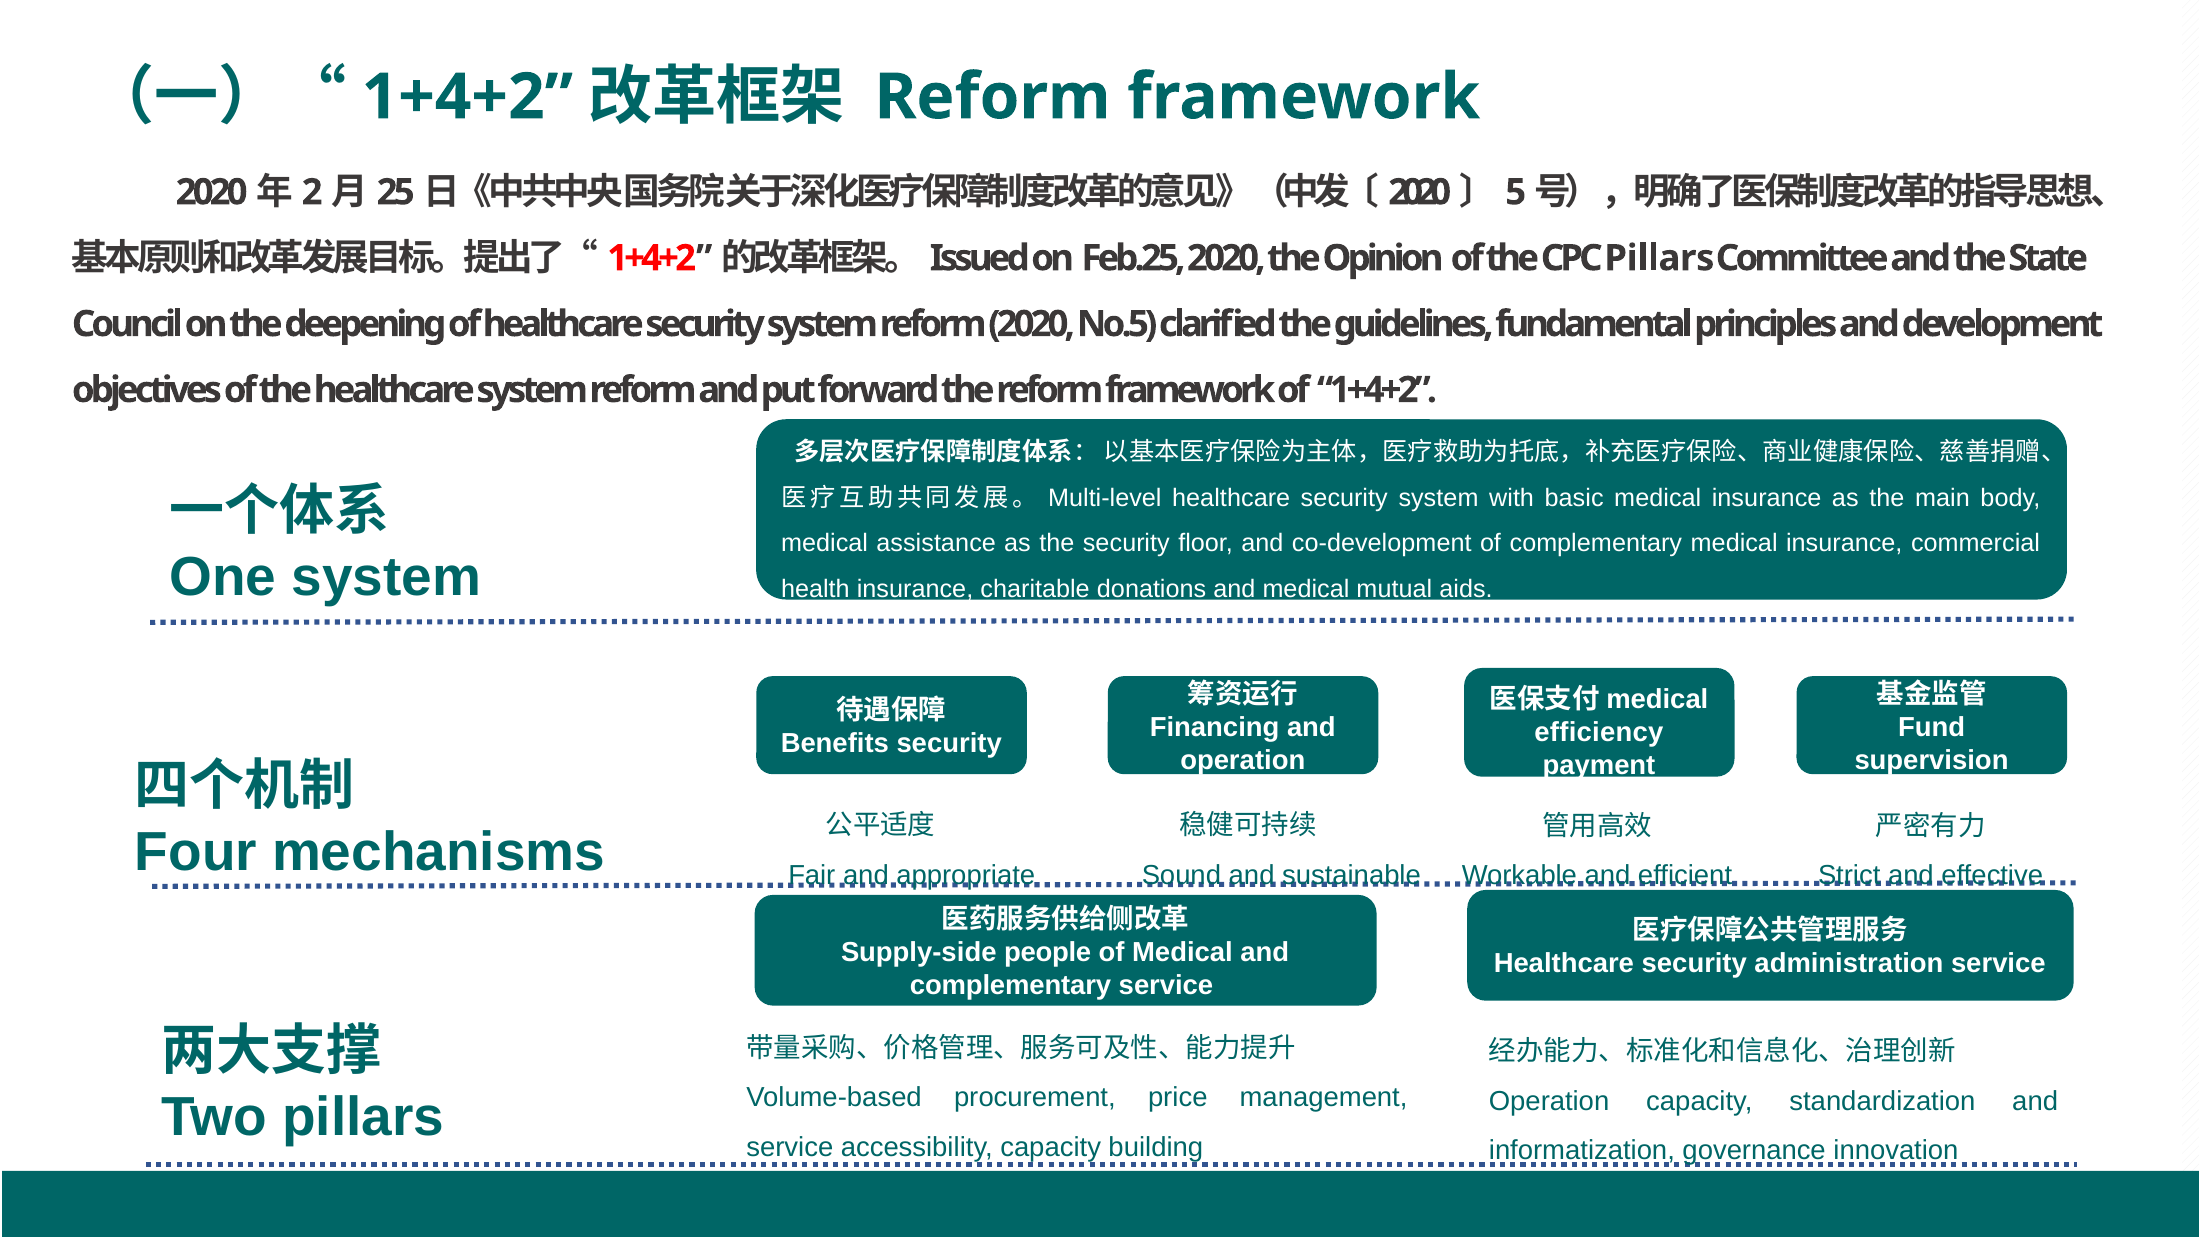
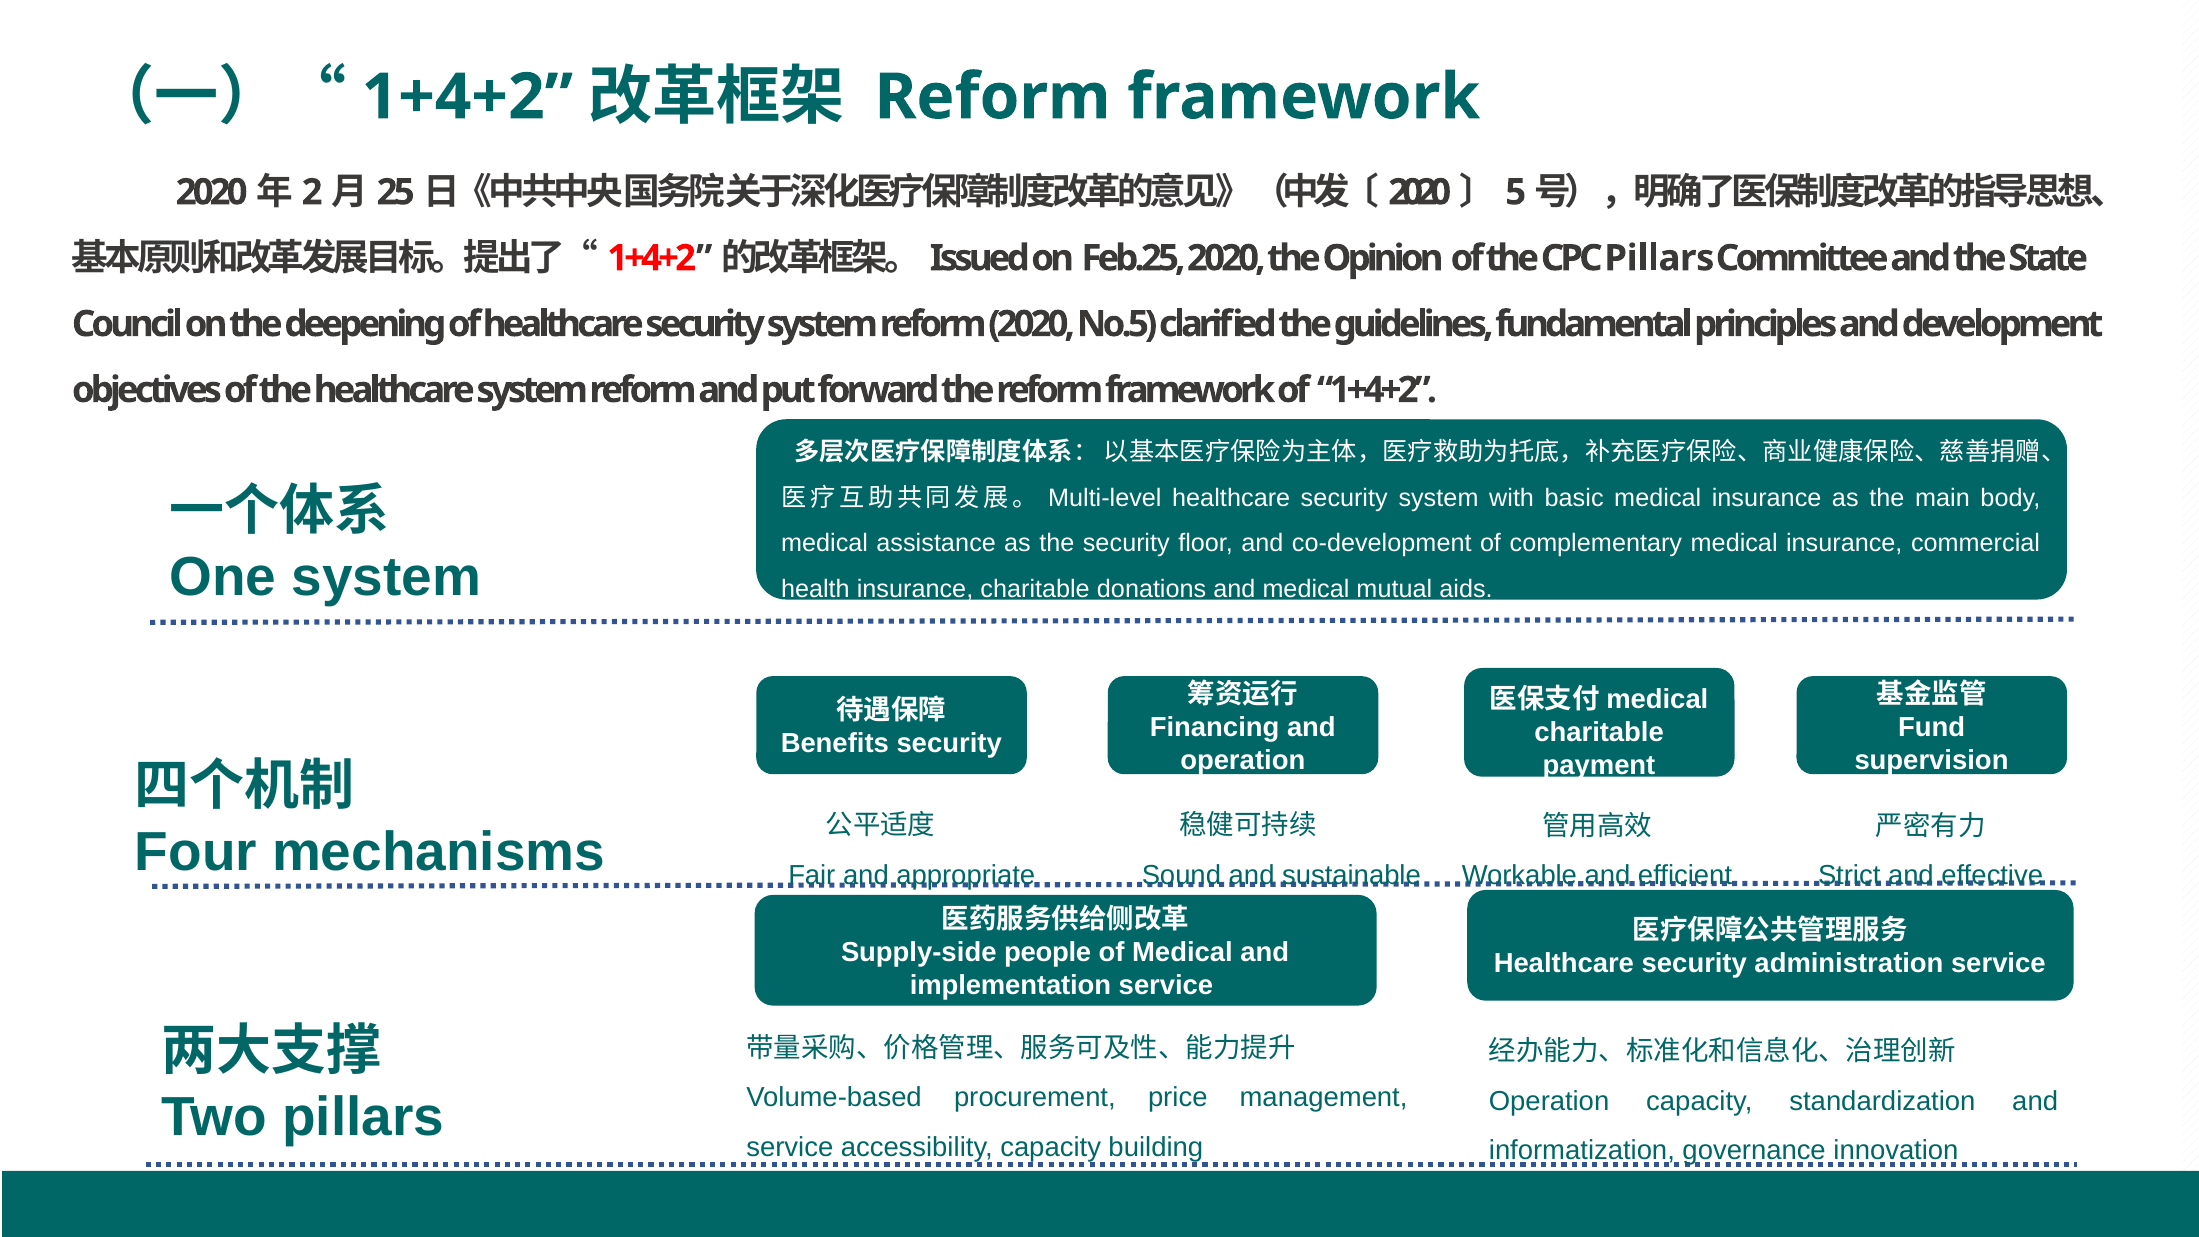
efficiency at (1599, 732): efficiency -> charitable
complementary at (1010, 985): complementary -> implementation
